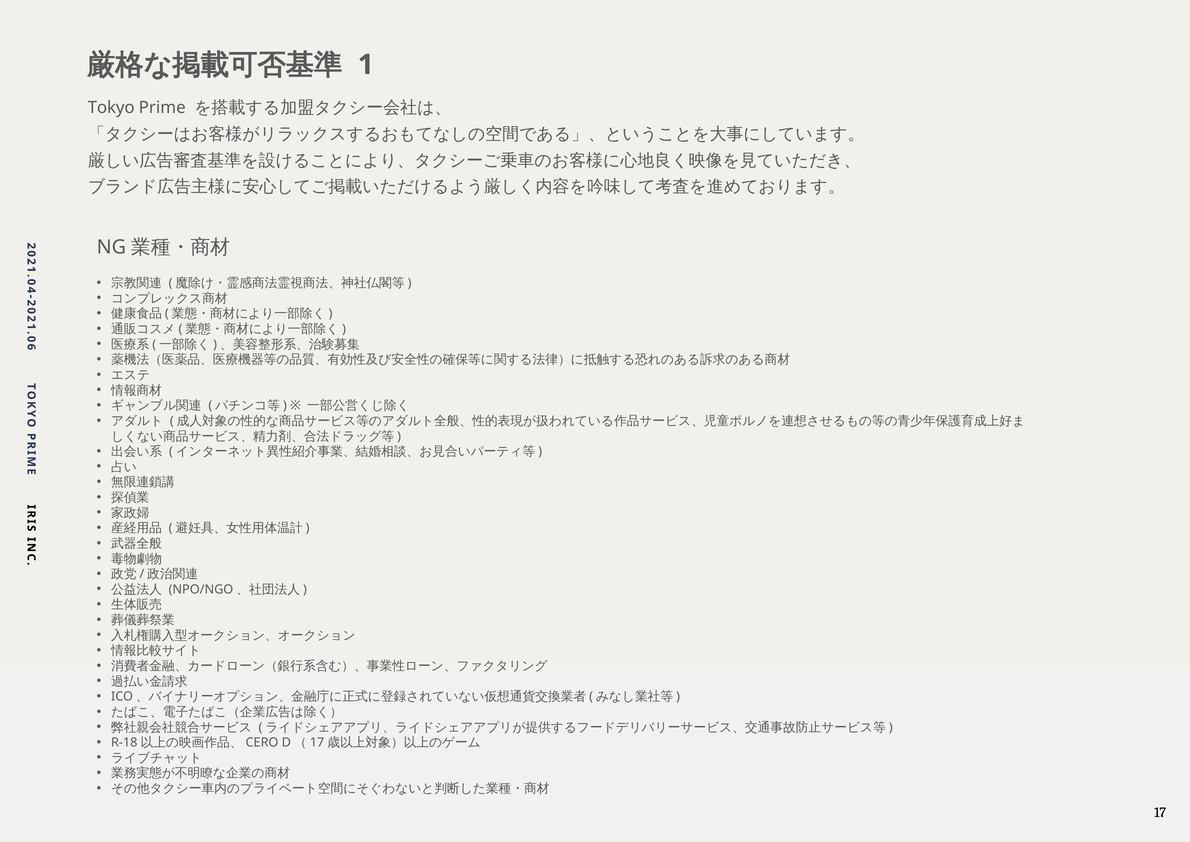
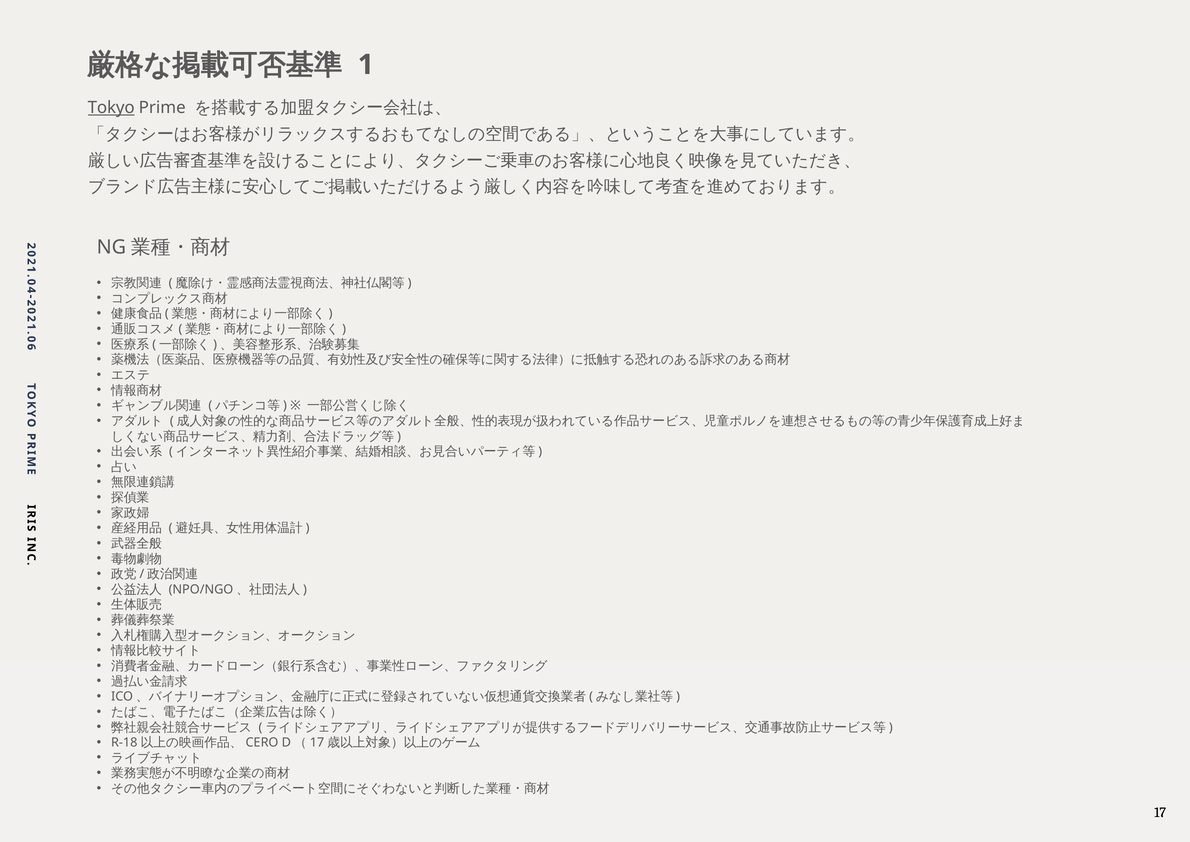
Tokyo underline: none -> present
